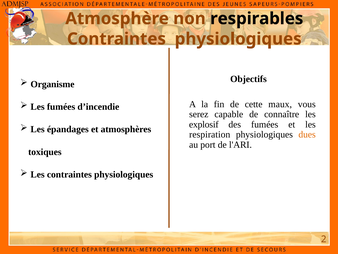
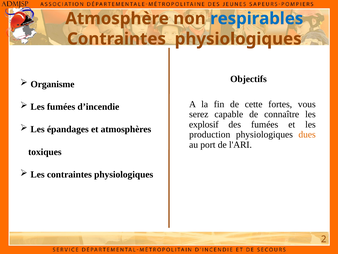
respirables colour: black -> blue
maux: maux -> fortes
respiration: respiration -> production
